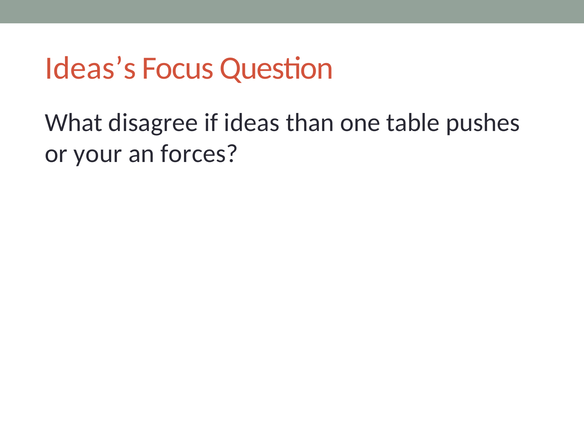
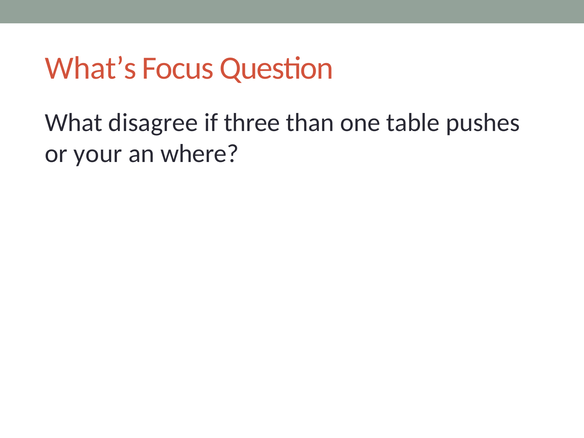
Ideas’s: Ideas’s -> What’s
ideas: ideas -> three
forces: forces -> where
